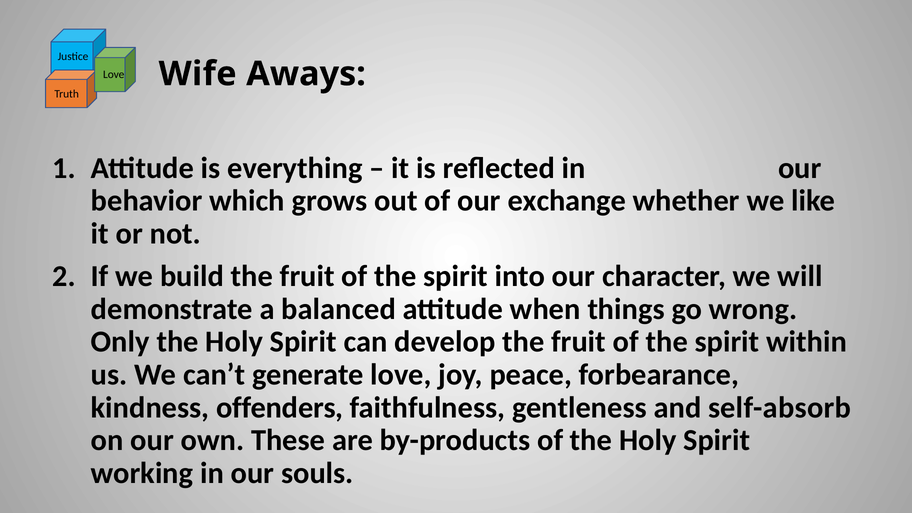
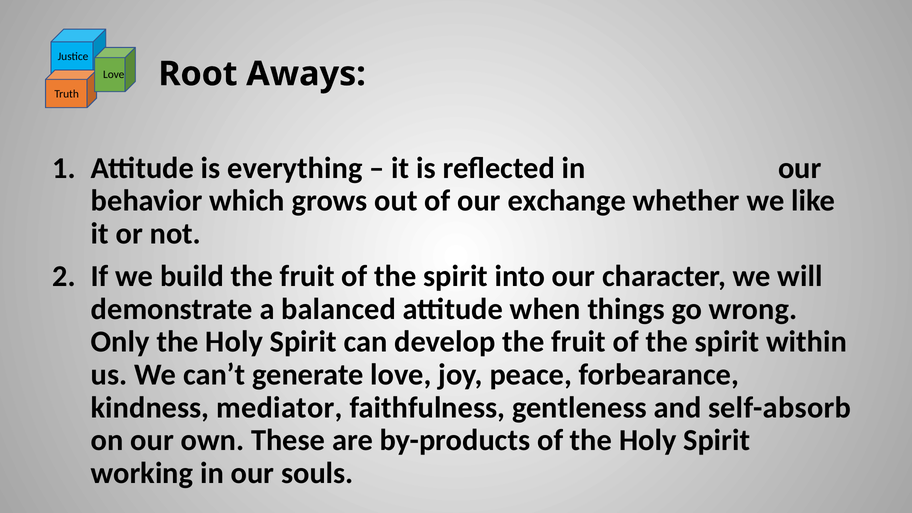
Wife: Wife -> Root
offenders: offenders -> mediator
